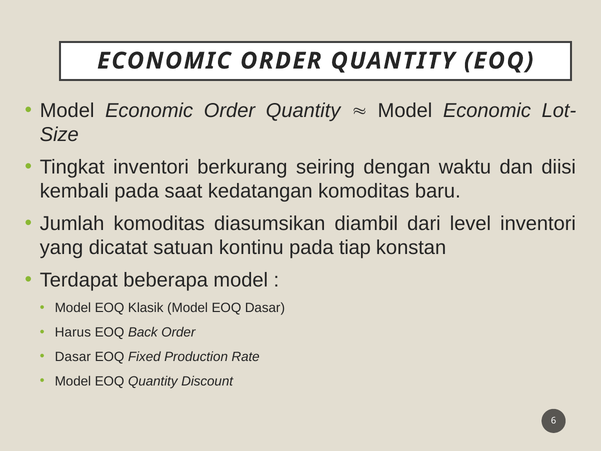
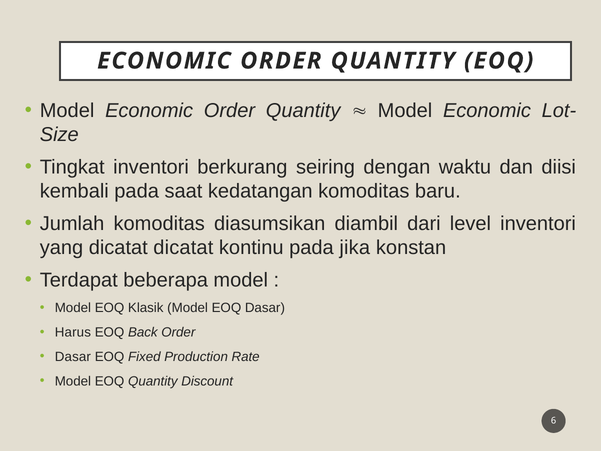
dicatat satuan: satuan -> dicatat
tiap: tiap -> jika
